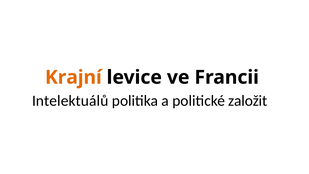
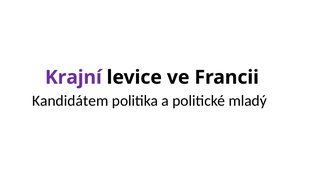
Krajní colour: orange -> purple
Intelektuálů: Intelektuálů -> Kandidátem
založit: založit -> mladý
